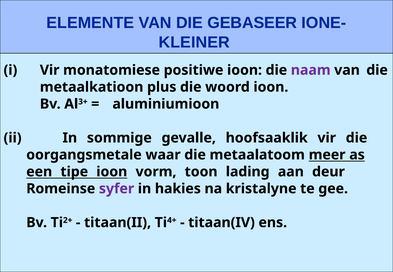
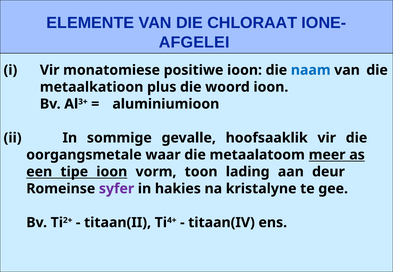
GEBASEER: GEBASEER -> CHLORAAT
KLEINER: KLEINER -> AFGELEI
naam colour: purple -> blue
